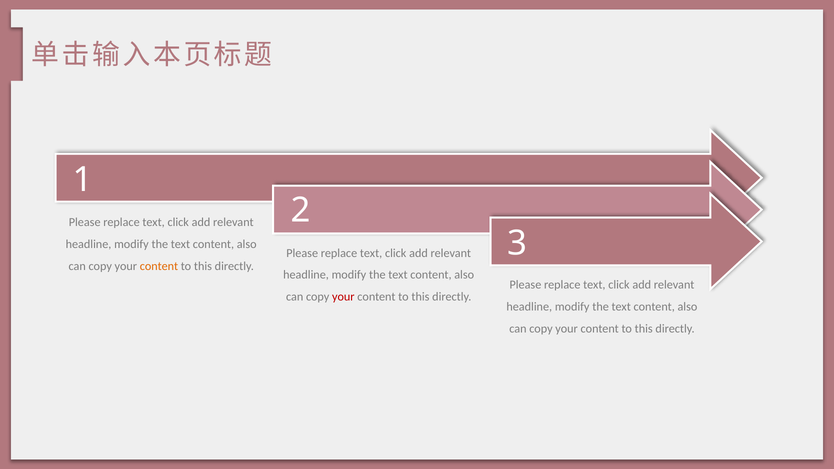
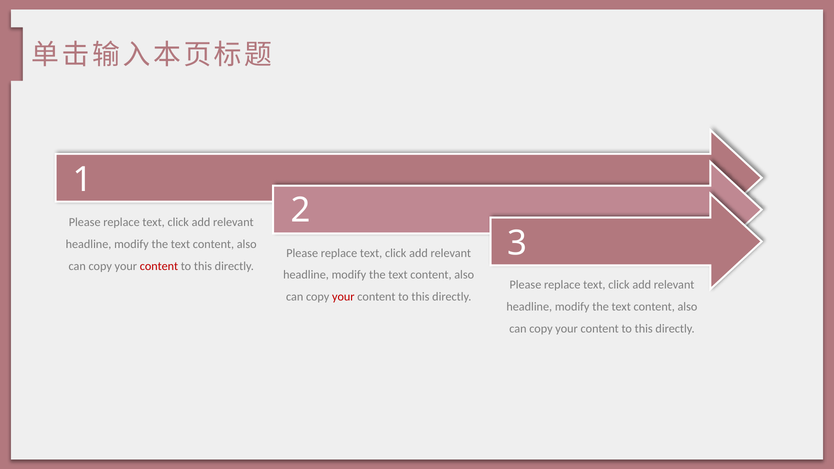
content at (159, 266) colour: orange -> red
